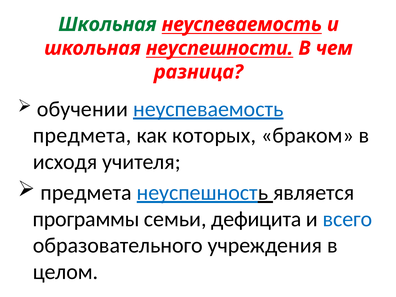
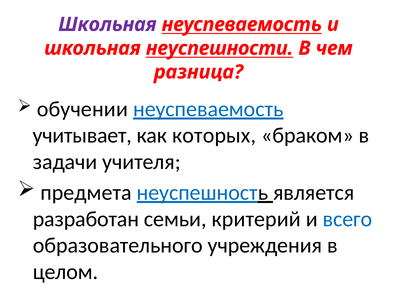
Школьная at (107, 24) colour: green -> purple
предмета at (82, 135): предмета -> учитывает
исходя: исходя -> задачи
программы: программы -> разработан
дефицита: дефицита -> критерий
